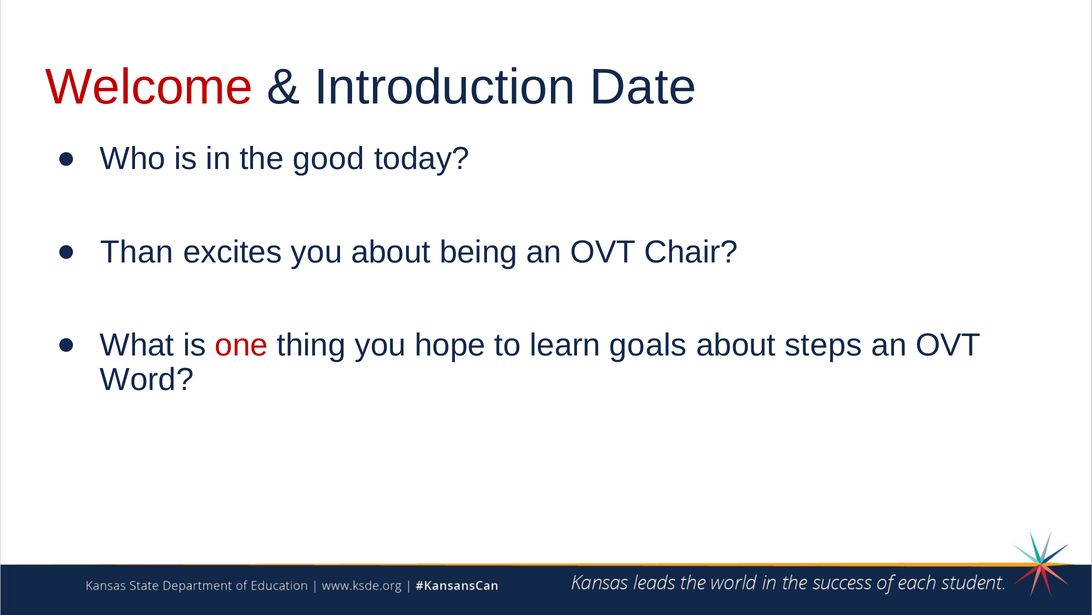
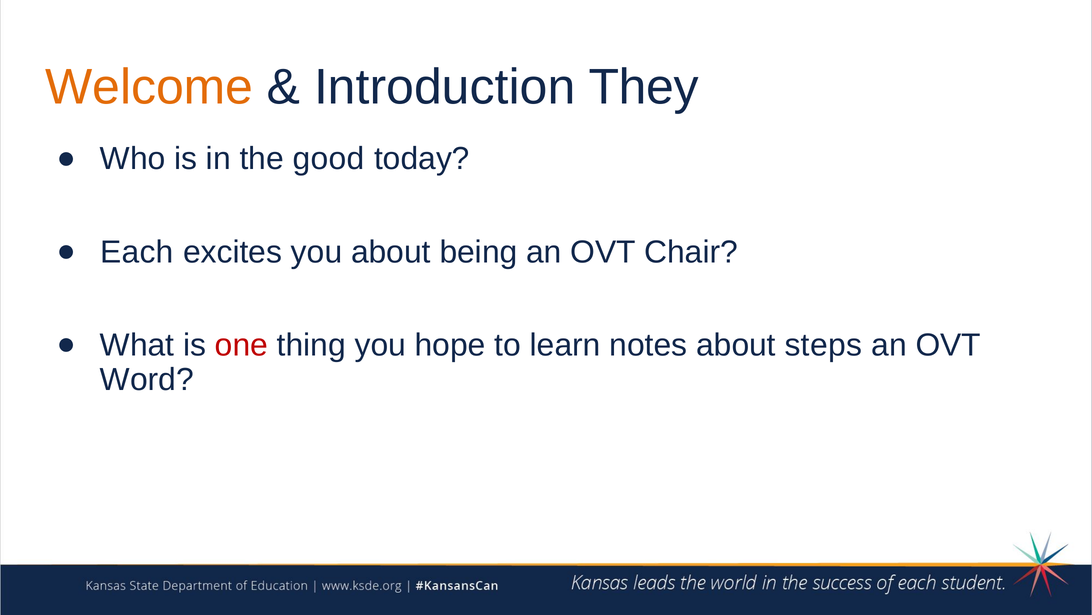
Welcome colour: red -> orange
Date: Date -> They
Than: Than -> Each
goals: goals -> notes
